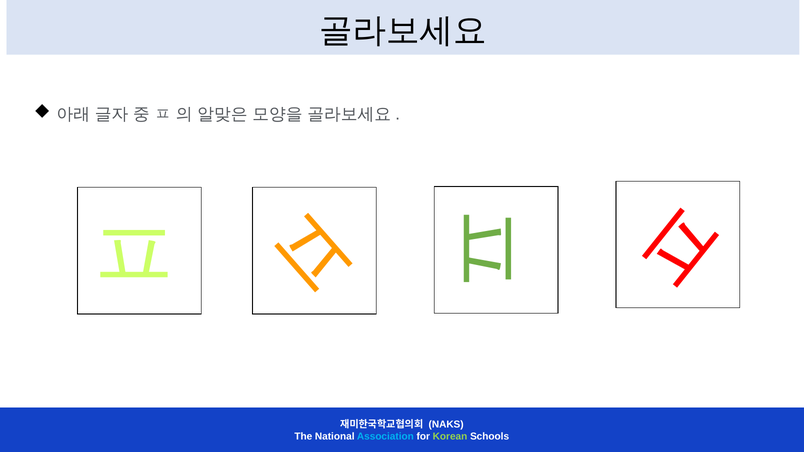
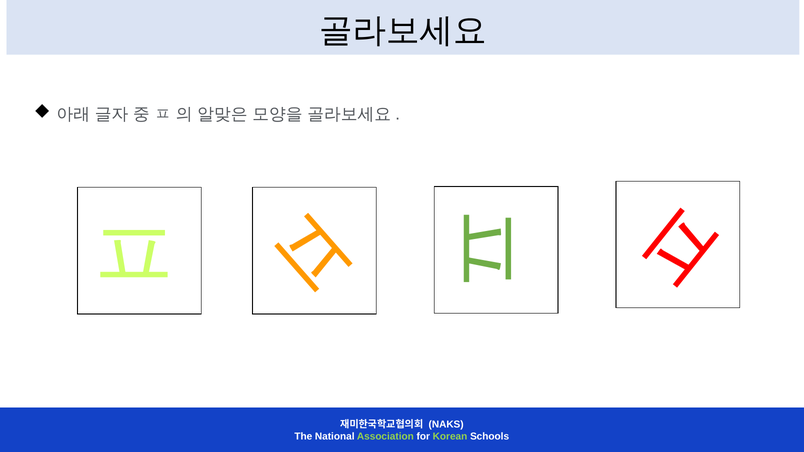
Association colour: light blue -> light green
